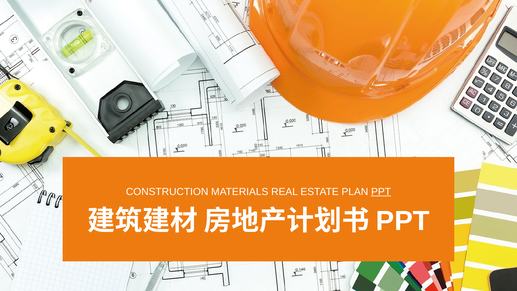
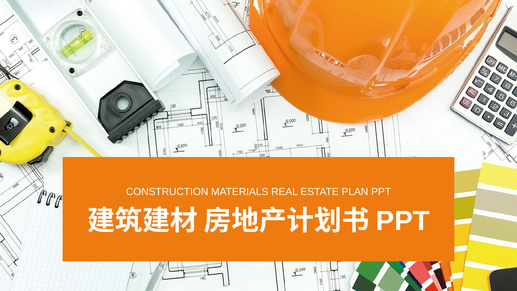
PPT at (381, 192) underline: present -> none
